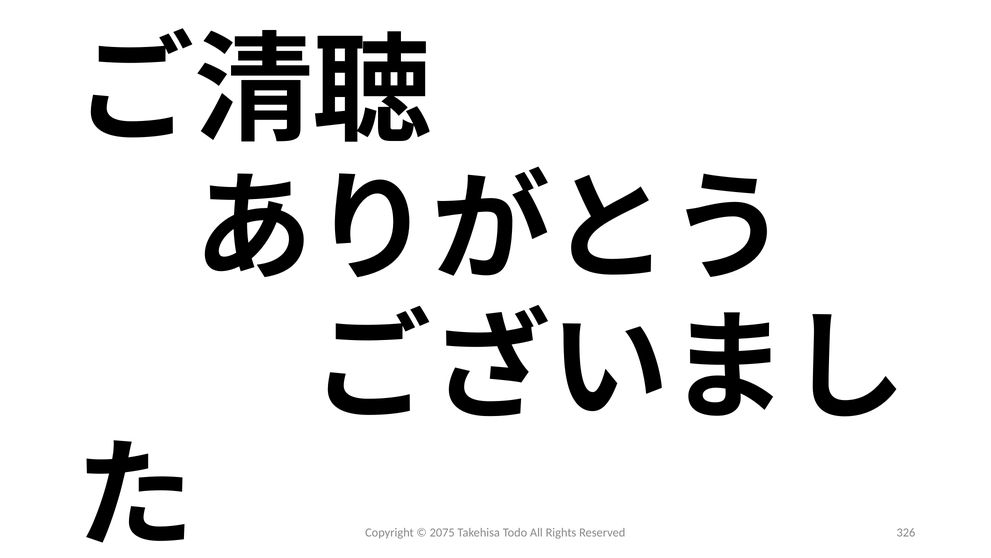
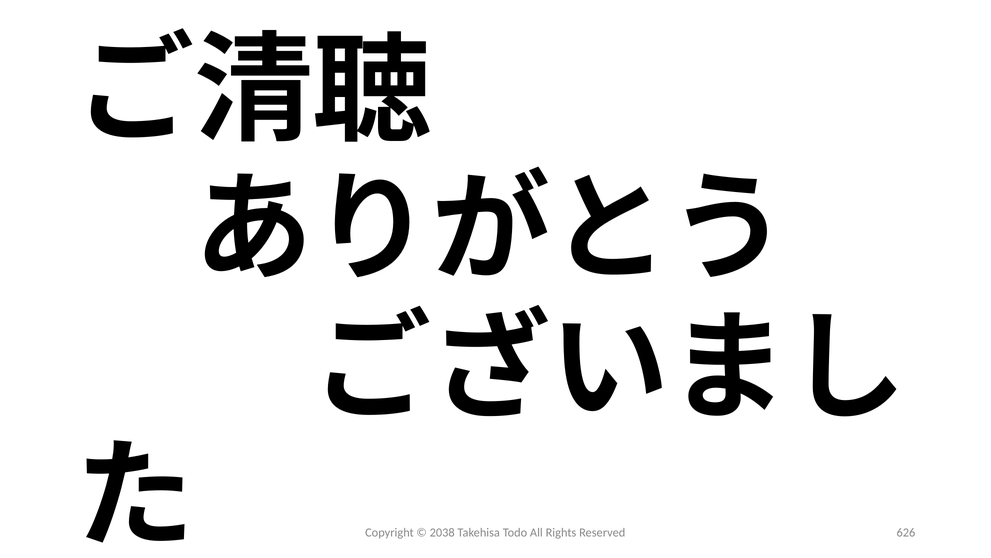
2075: 2075 -> 2038
326: 326 -> 626
